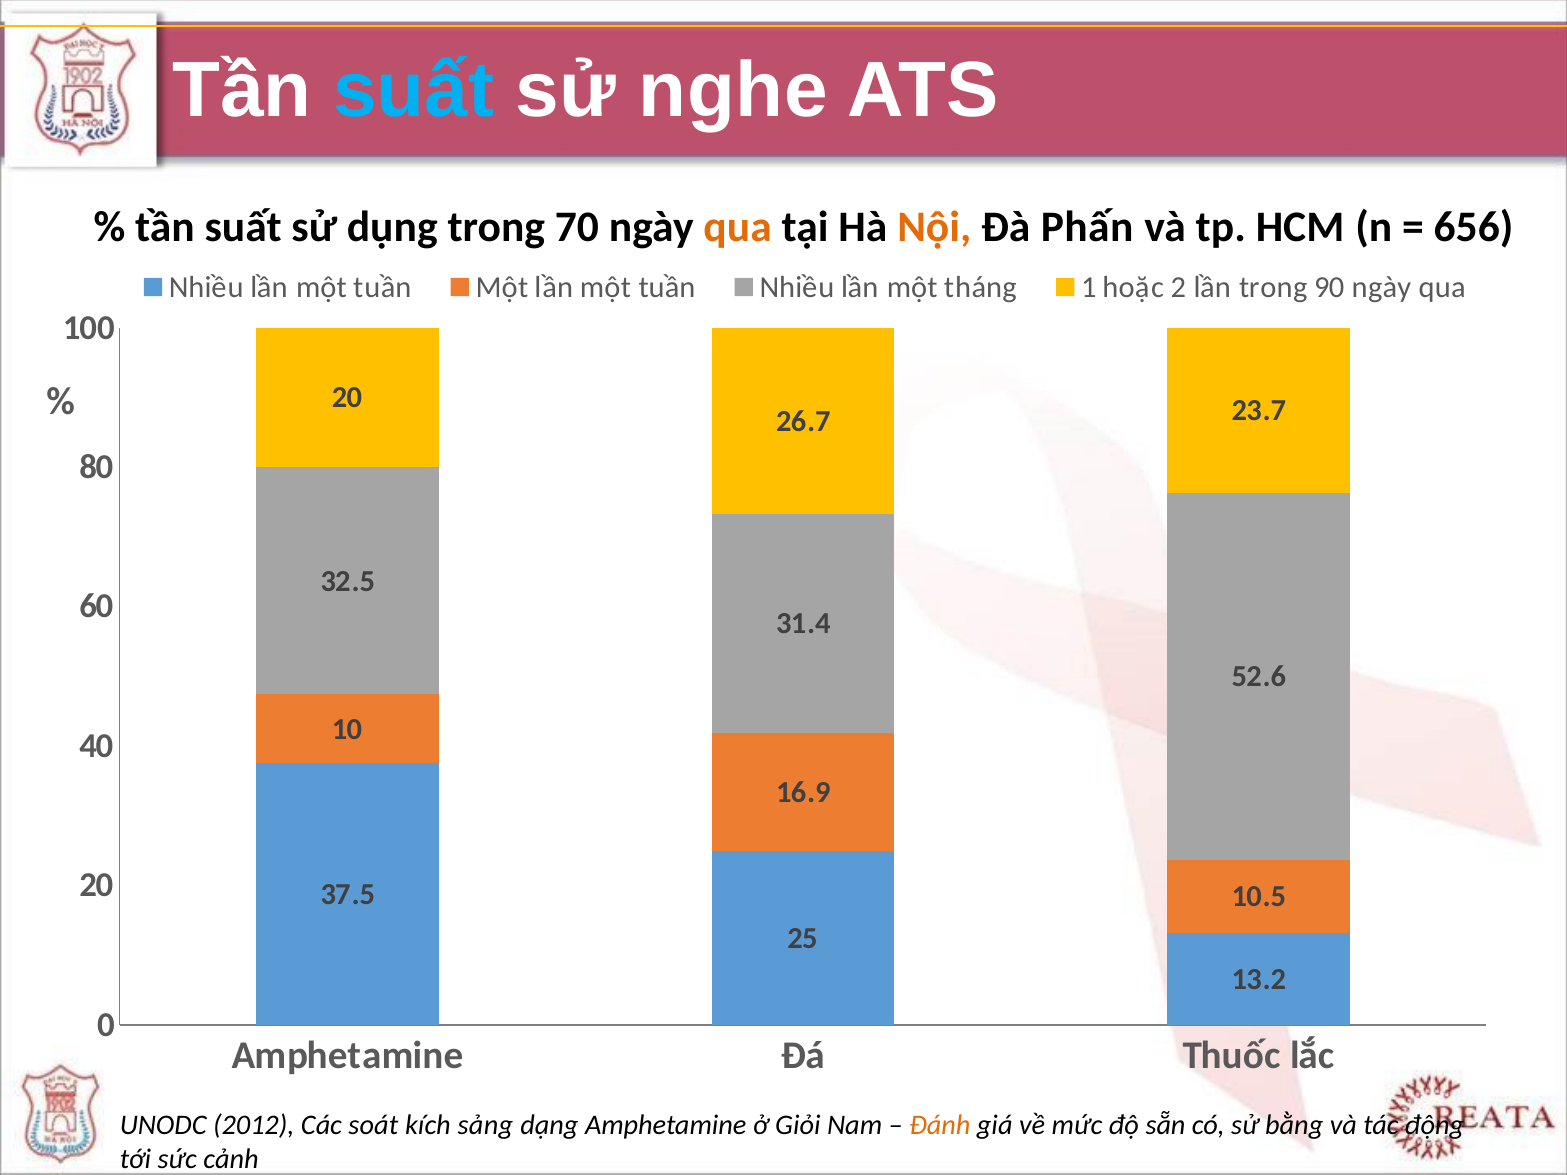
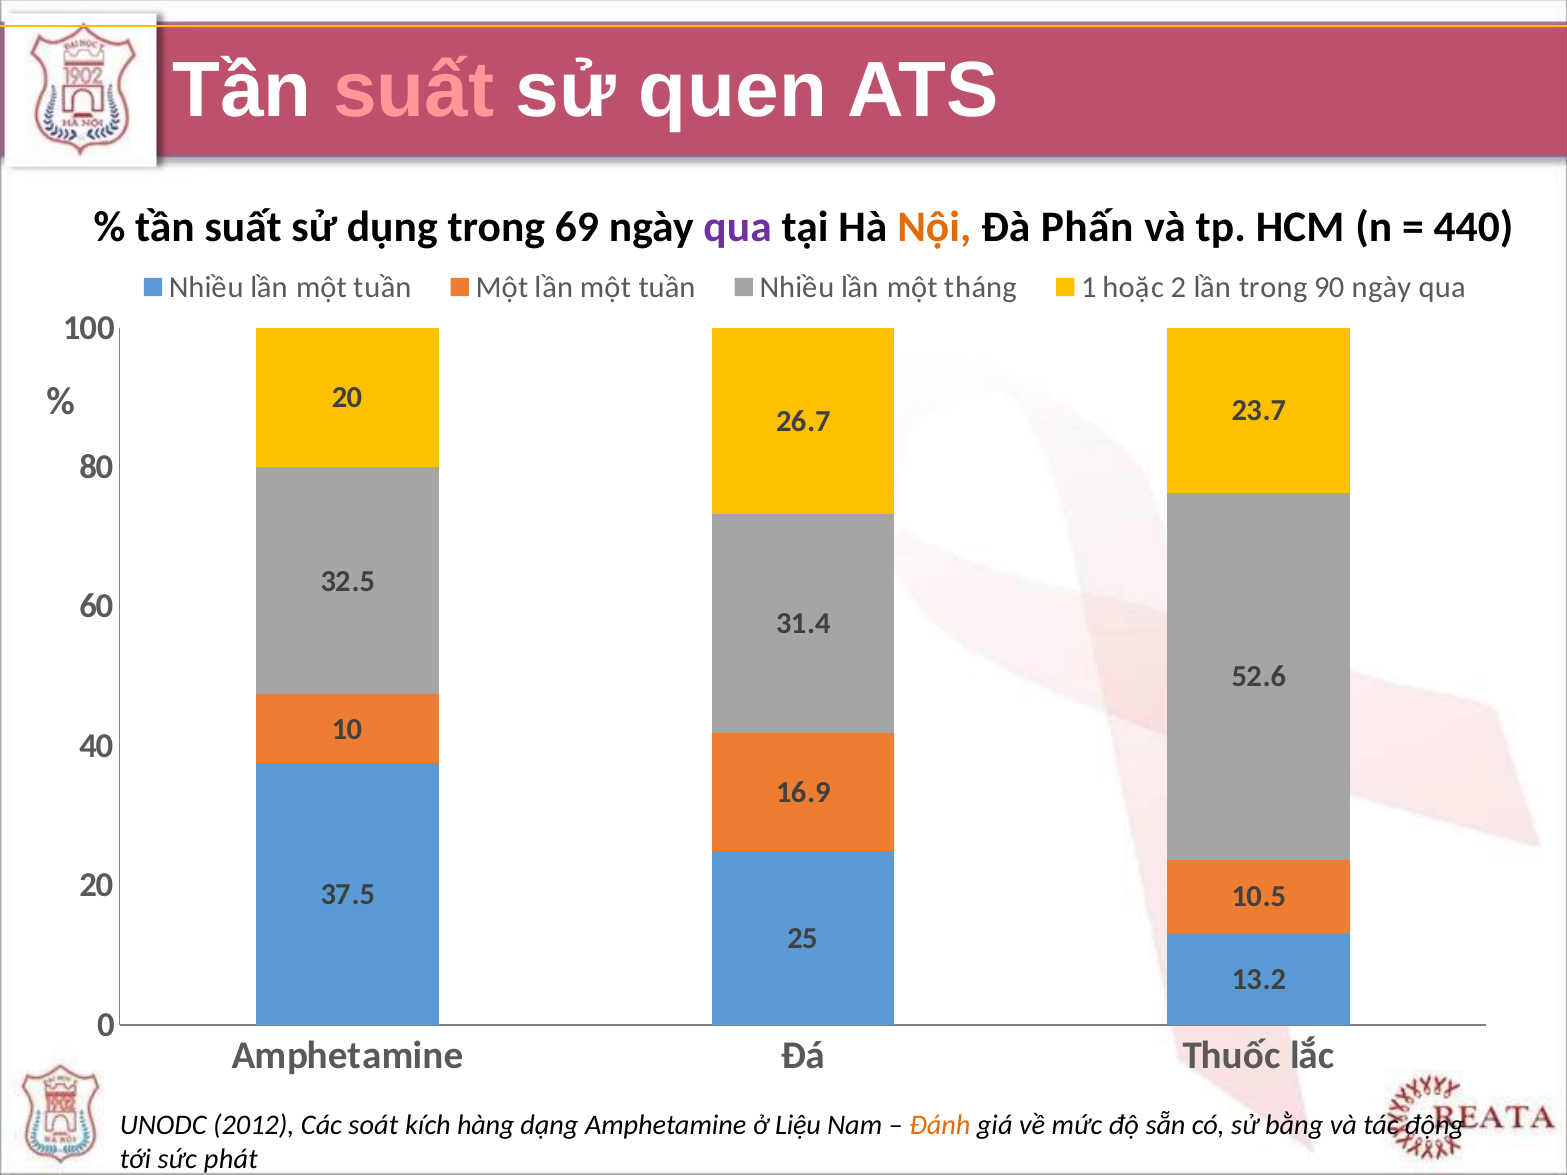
suất at (414, 91) colour: light blue -> pink
nghe: nghe -> quen
70: 70 -> 69
qua at (738, 227) colour: orange -> purple
656: 656 -> 440
sảng: sảng -> hàng
Giỏi: Giỏi -> Liệu
cảnh: cảnh -> phát
